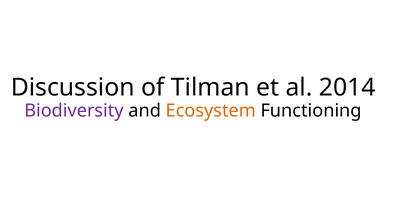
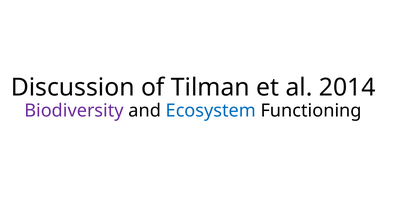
Ecosystem colour: orange -> blue
